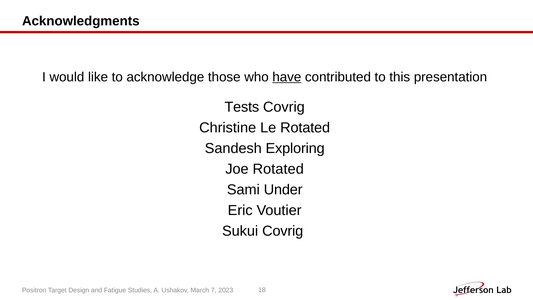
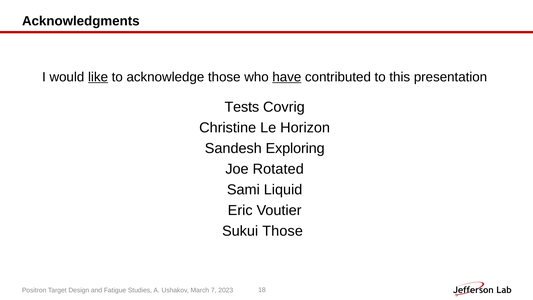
like underline: none -> present
Le Rotated: Rotated -> Horizon
Under: Under -> Liquid
Sukui Covrig: Covrig -> Those
